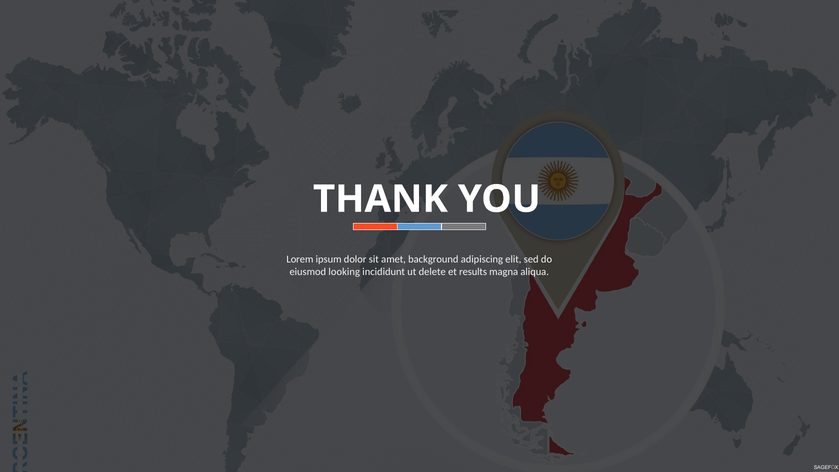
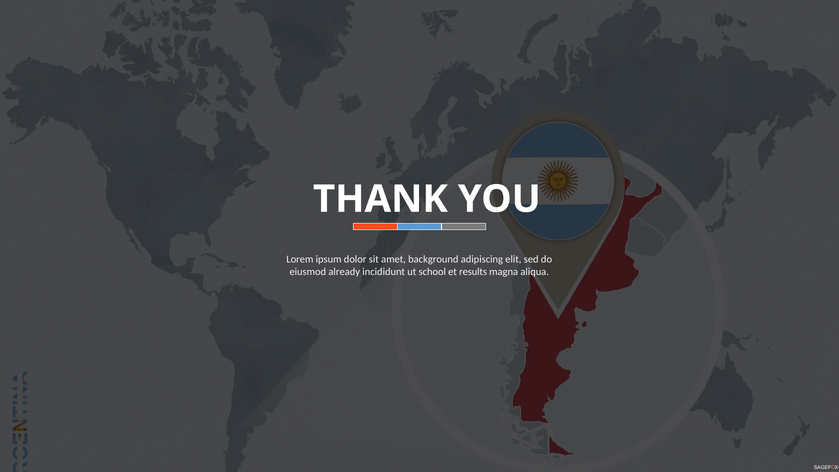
looking: looking -> already
delete: delete -> school
